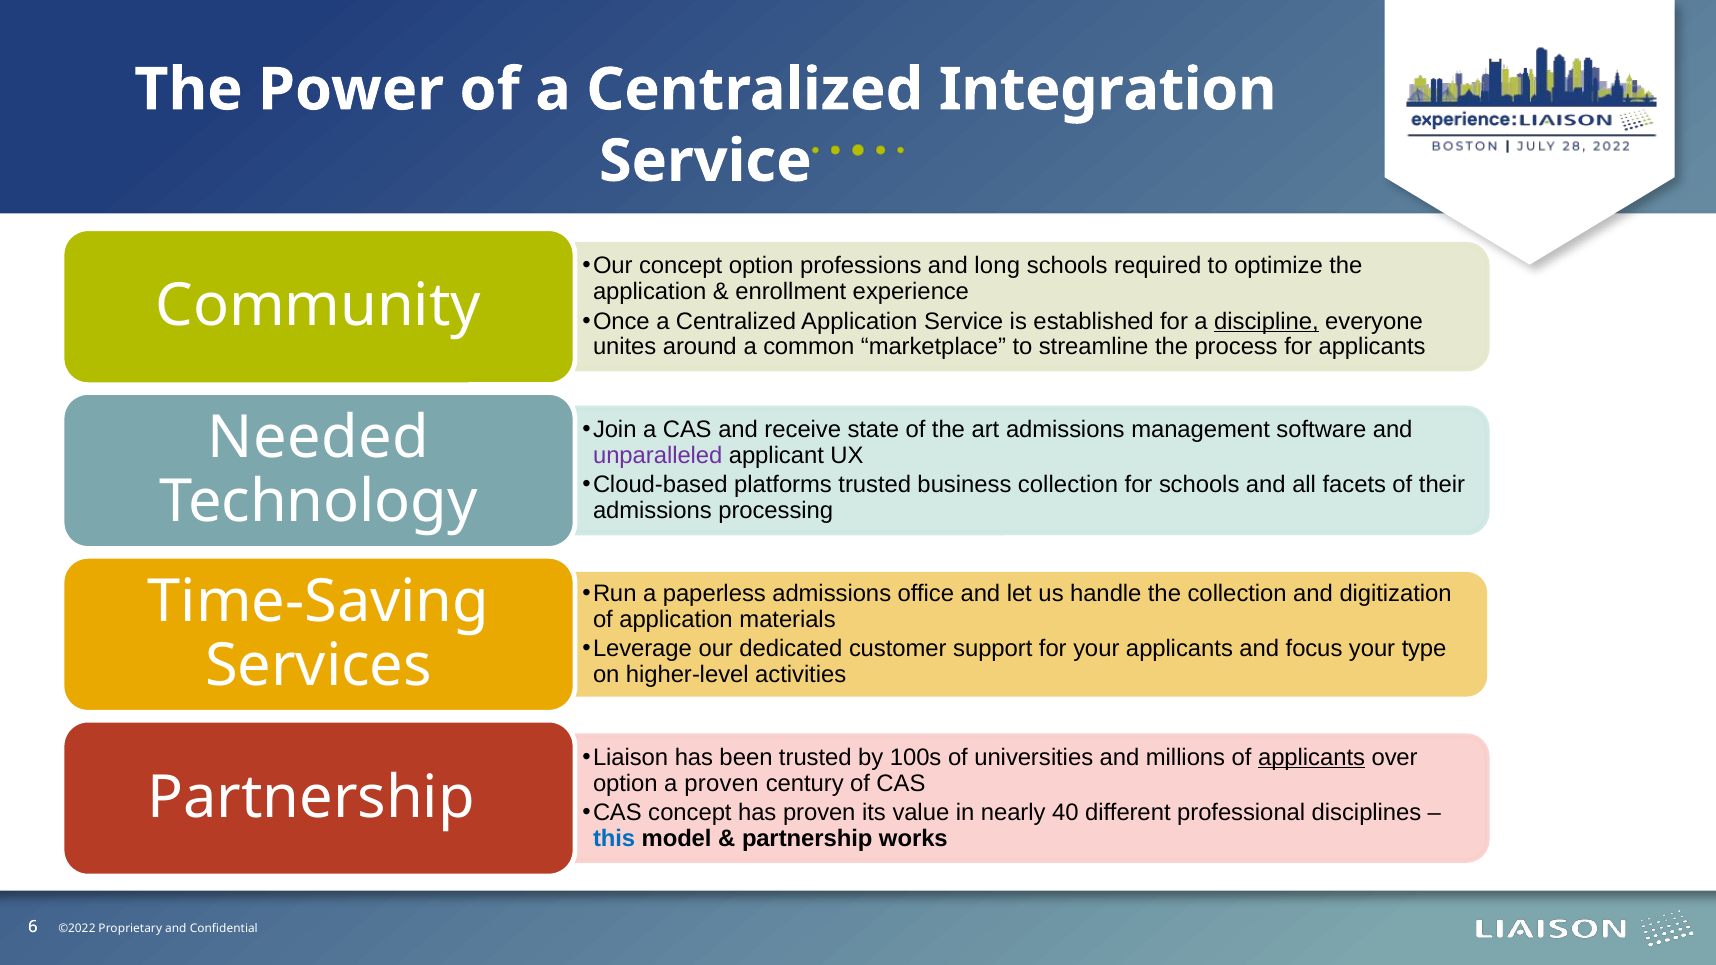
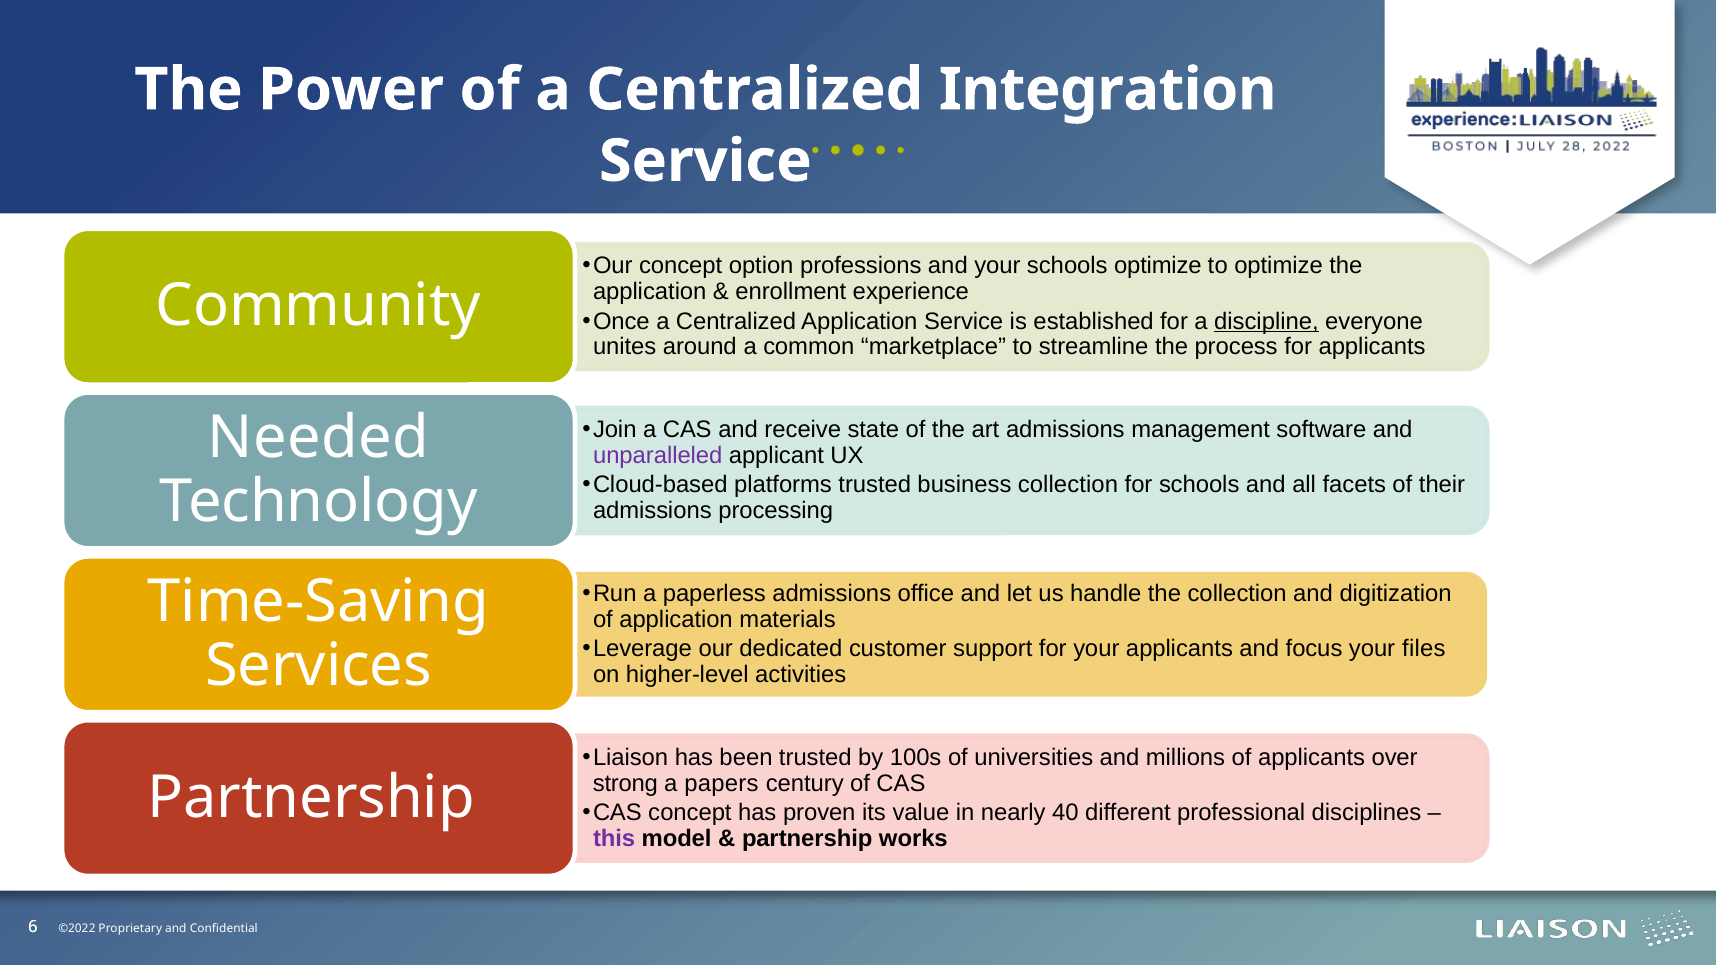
and long: long -> your
schools required: required -> optimize
type: type -> files
applicants at (1312, 758) underline: present -> none
option at (625, 783): option -> strong
a proven: proven -> papers
this colour: blue -> purple
